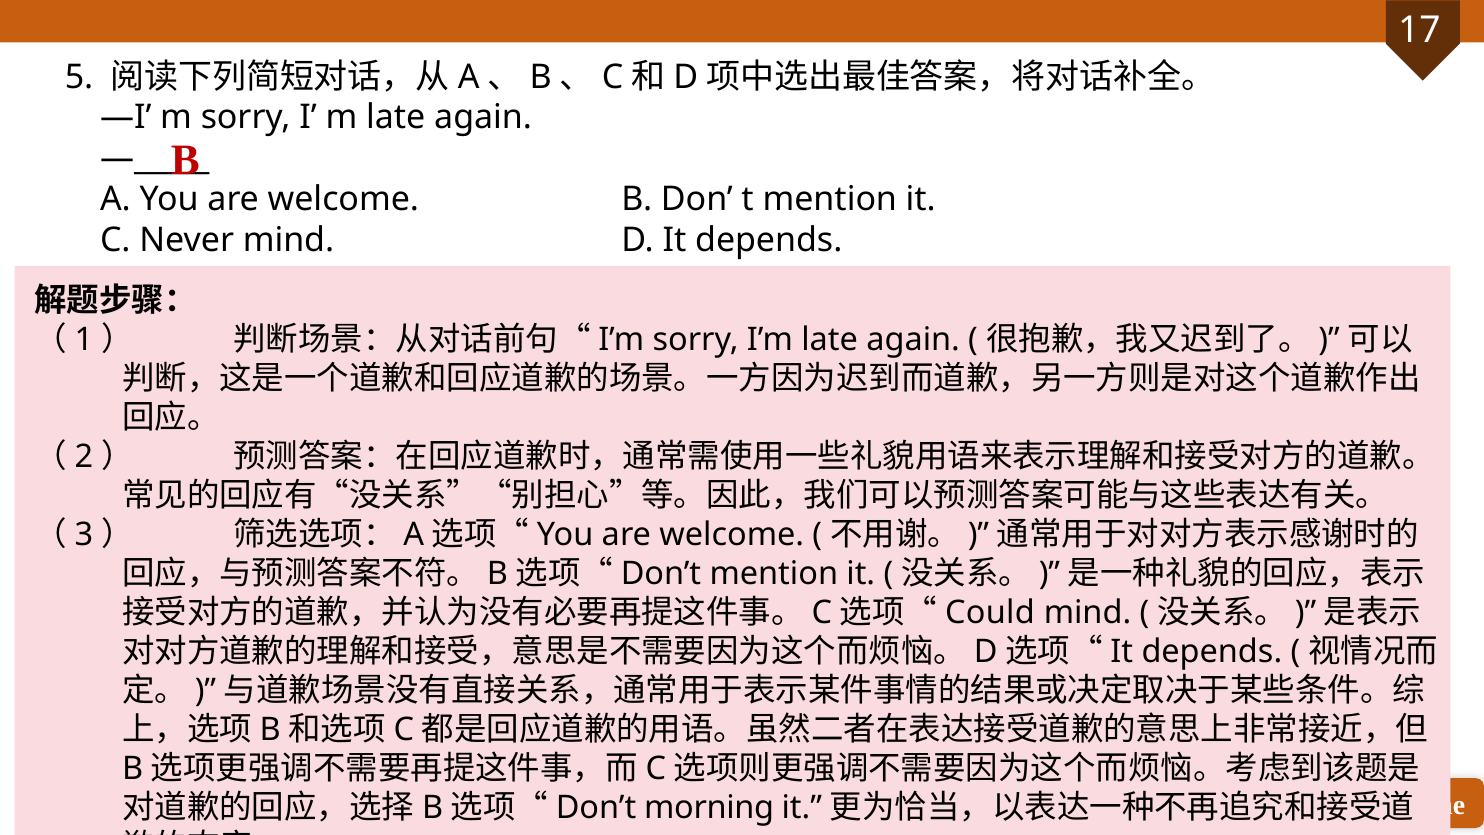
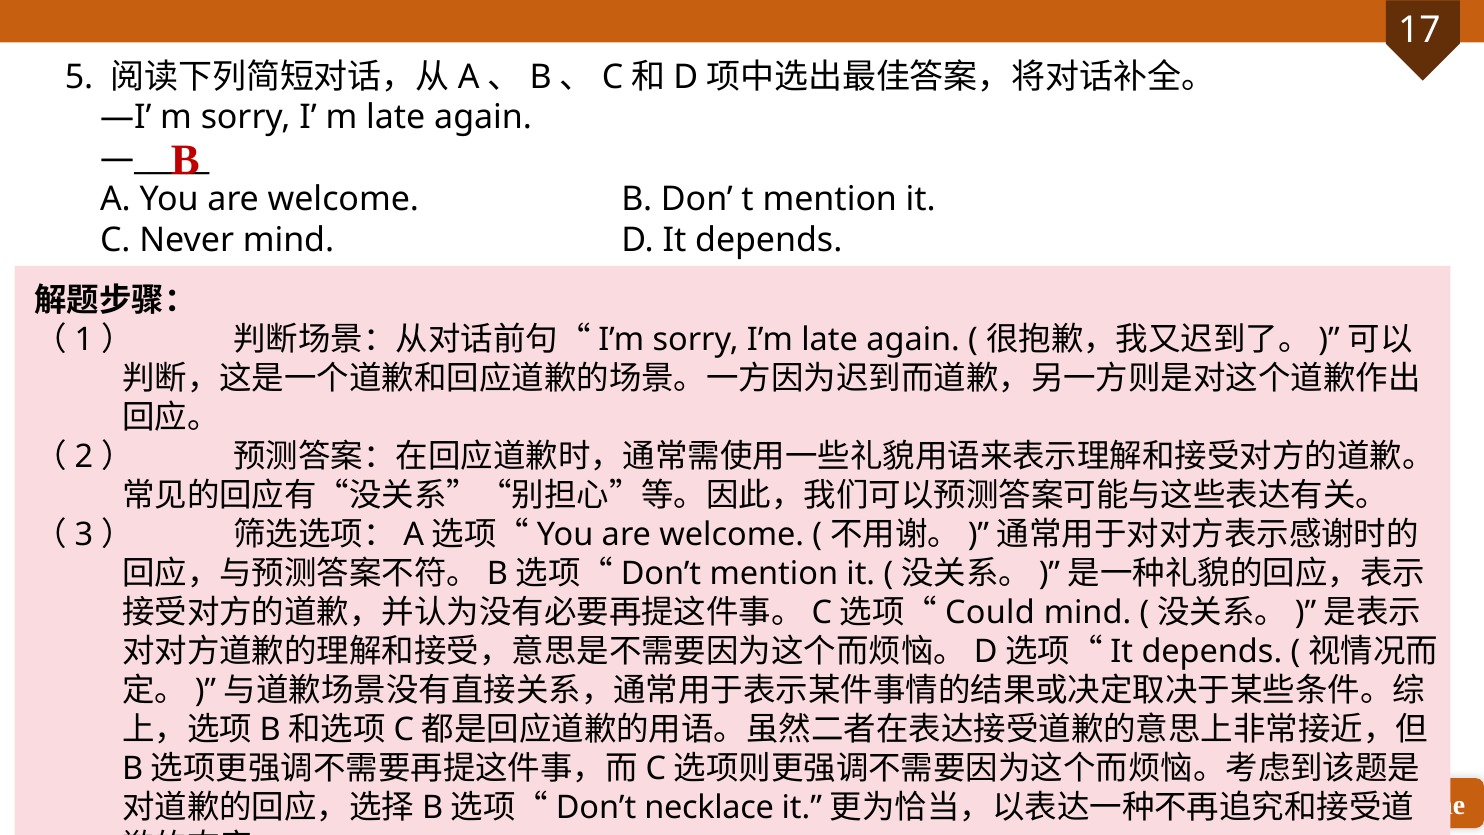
morning: morning -> necklace
